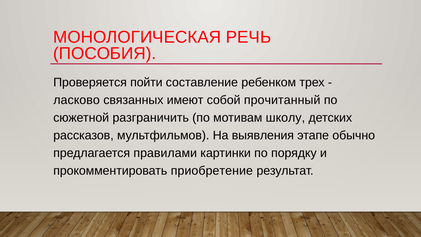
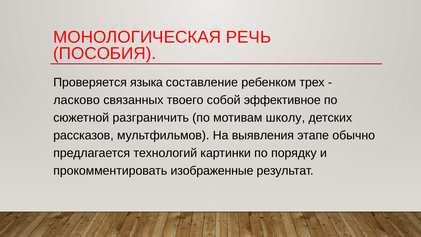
пойти: пойти -> языка
имеют: имеют -> твоего
прочитанный: прочитанный -> эффективное
правилами: правилами -> технологий
приобретение: приобретение -> изображенные
